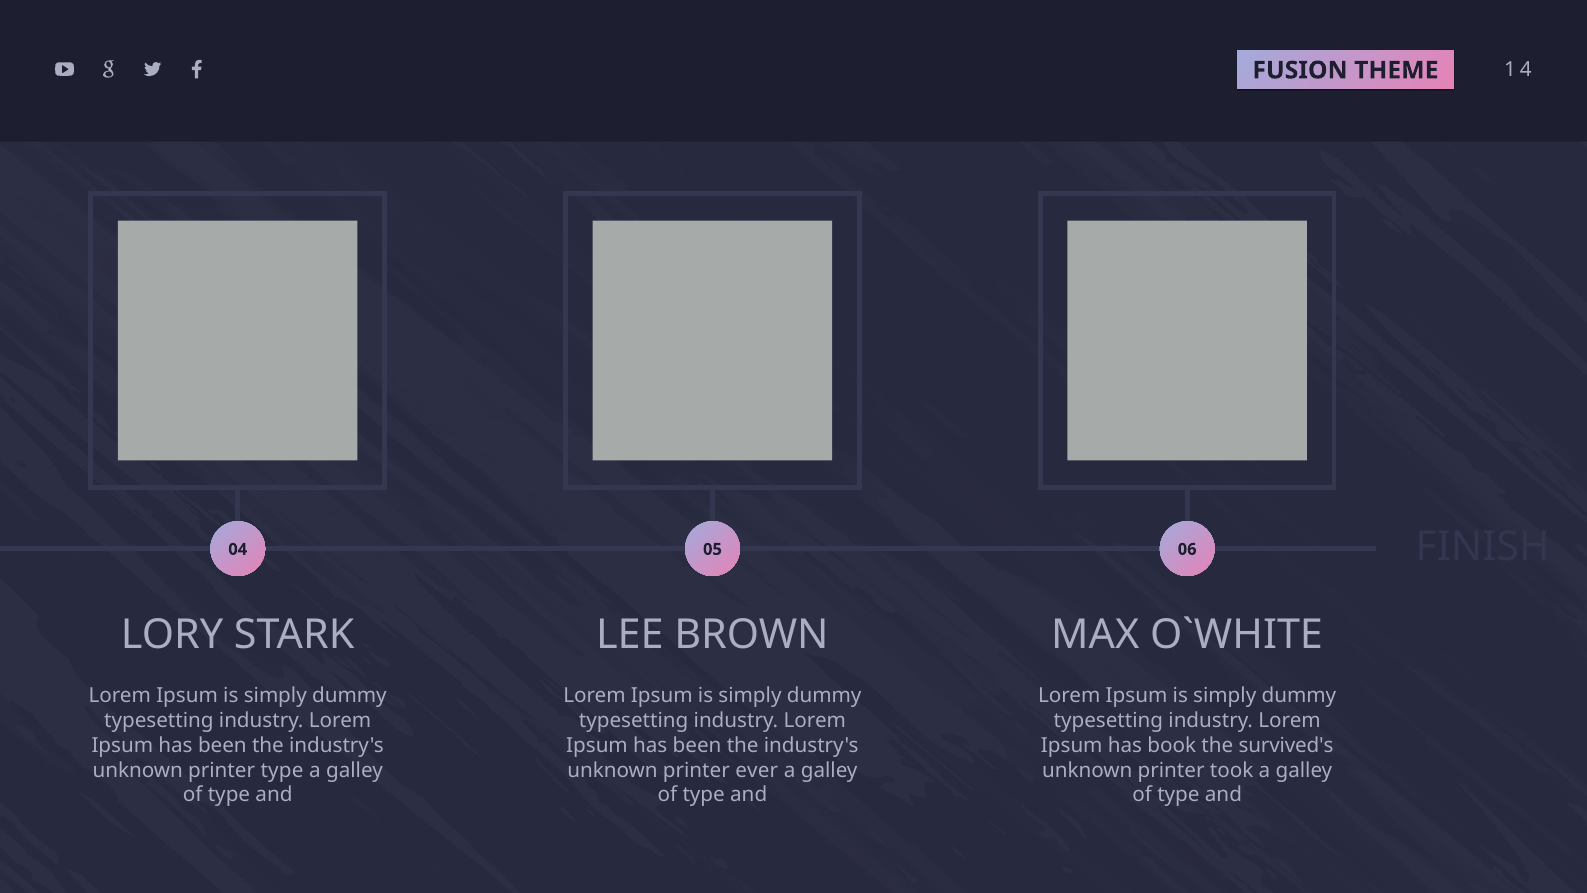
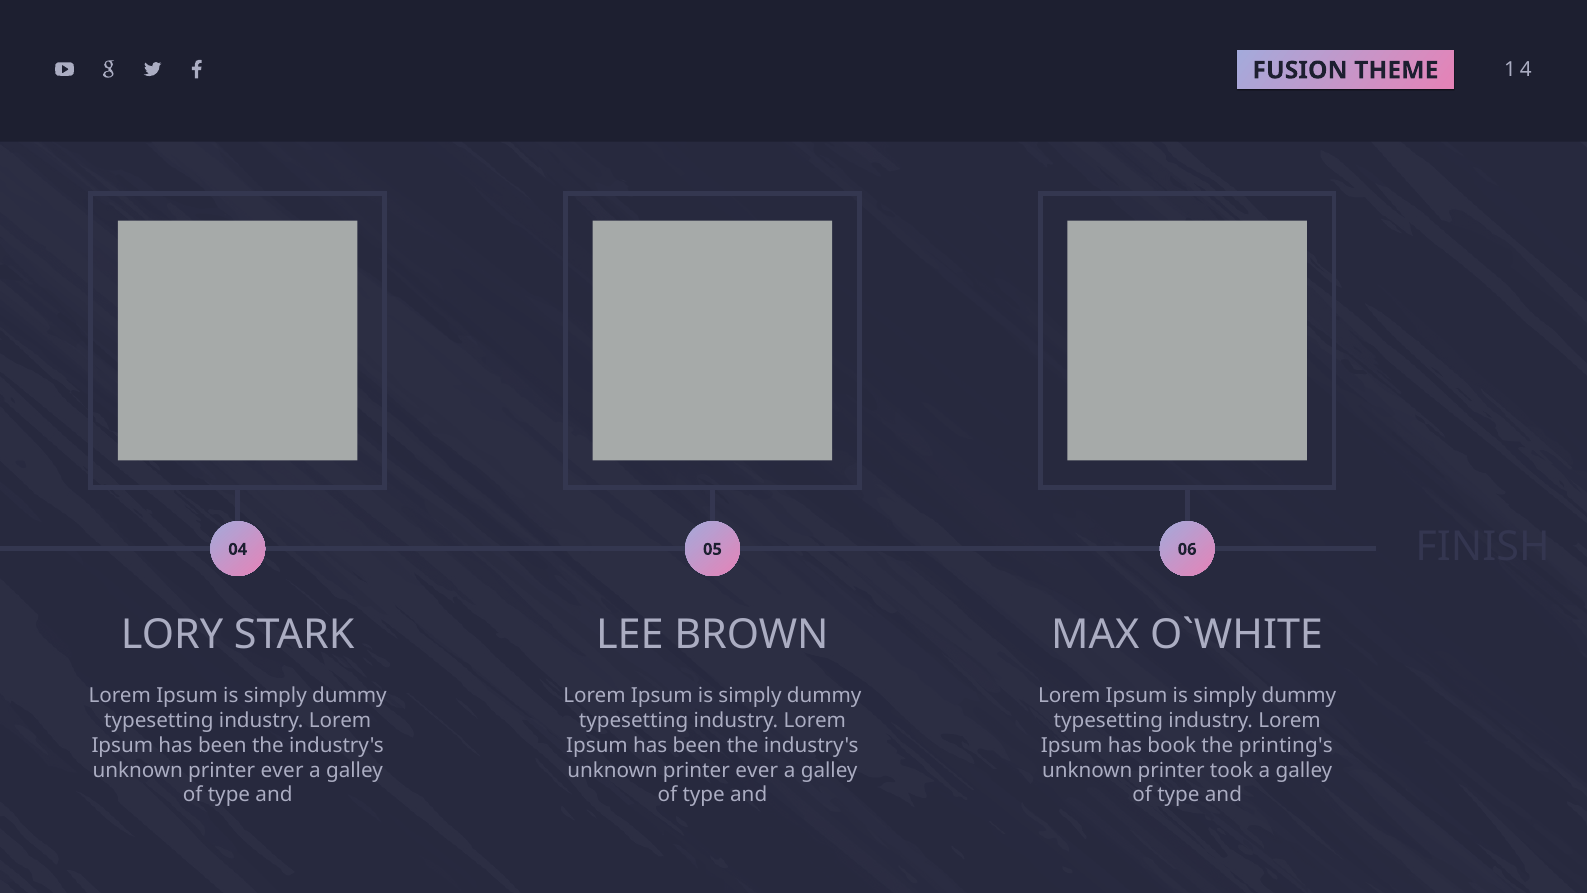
survived's: survived's -> printing's
type at (282, 770): type -> ever
